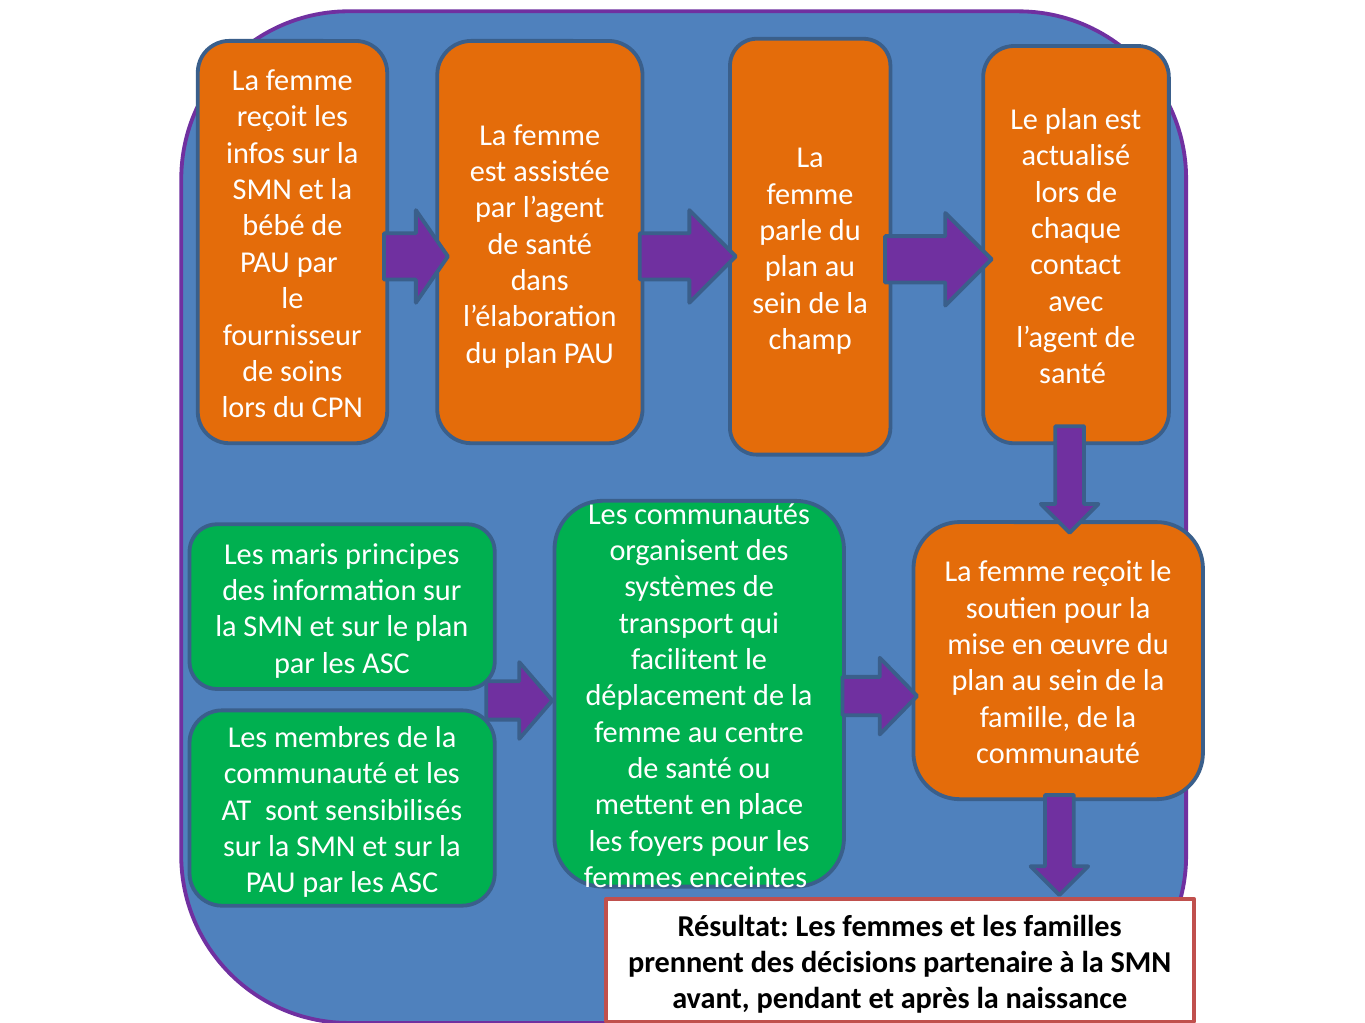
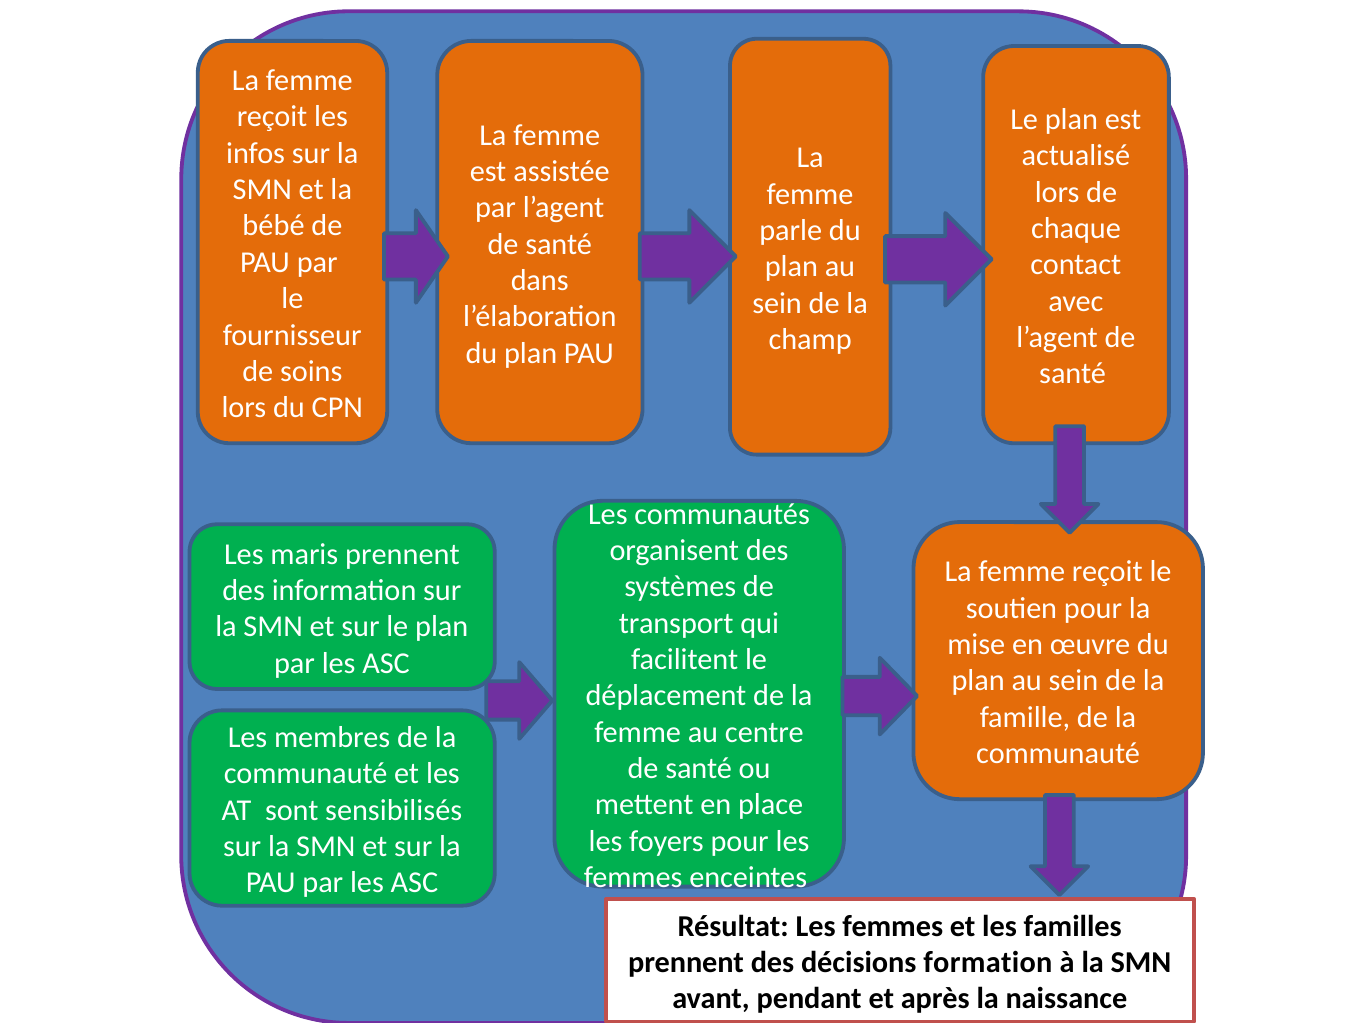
maris principes: principes -> prennent
partenaire: partenaire -> formation
